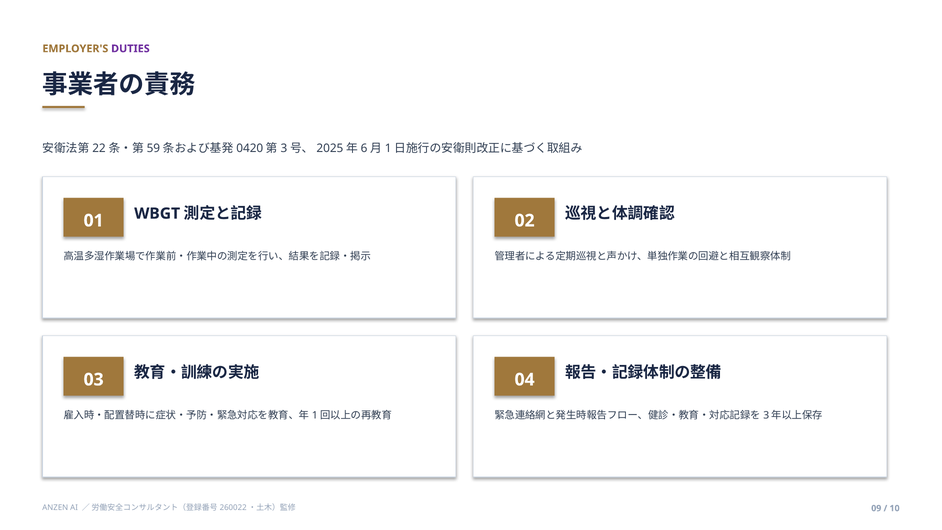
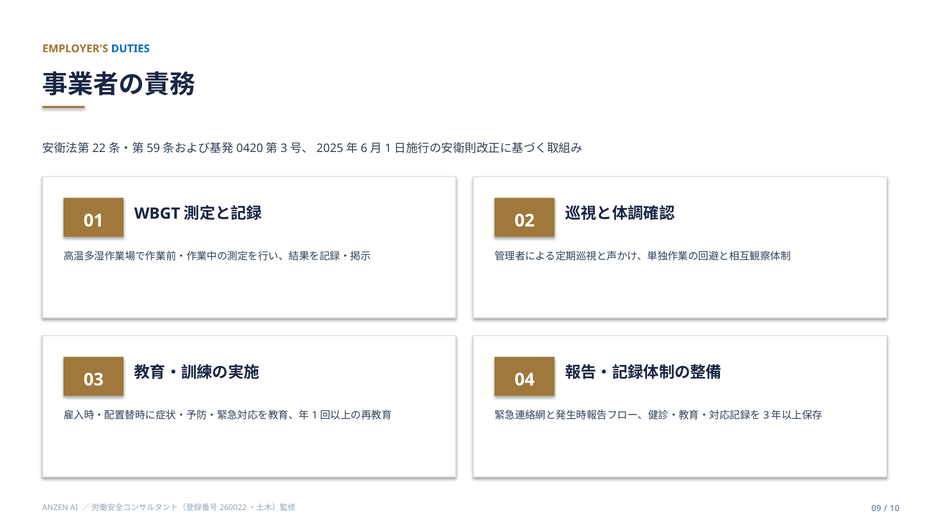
DUTIES colour: purple -> blue
